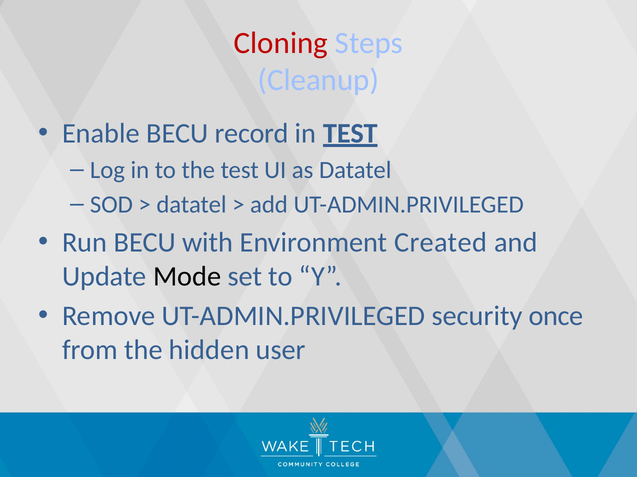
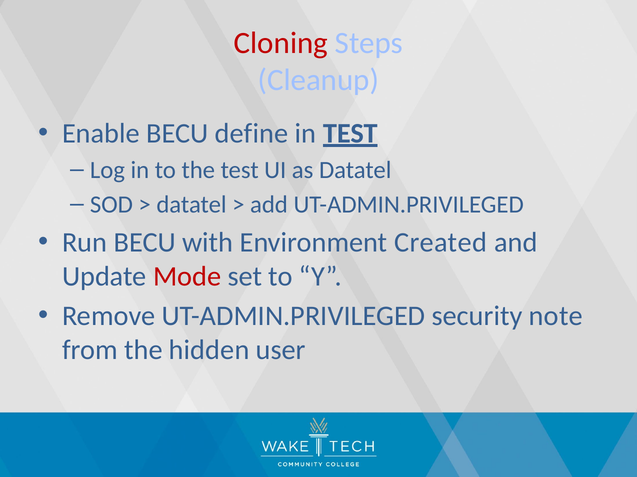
record: record -> define
Mode colour: black -> red
once: once -> note
